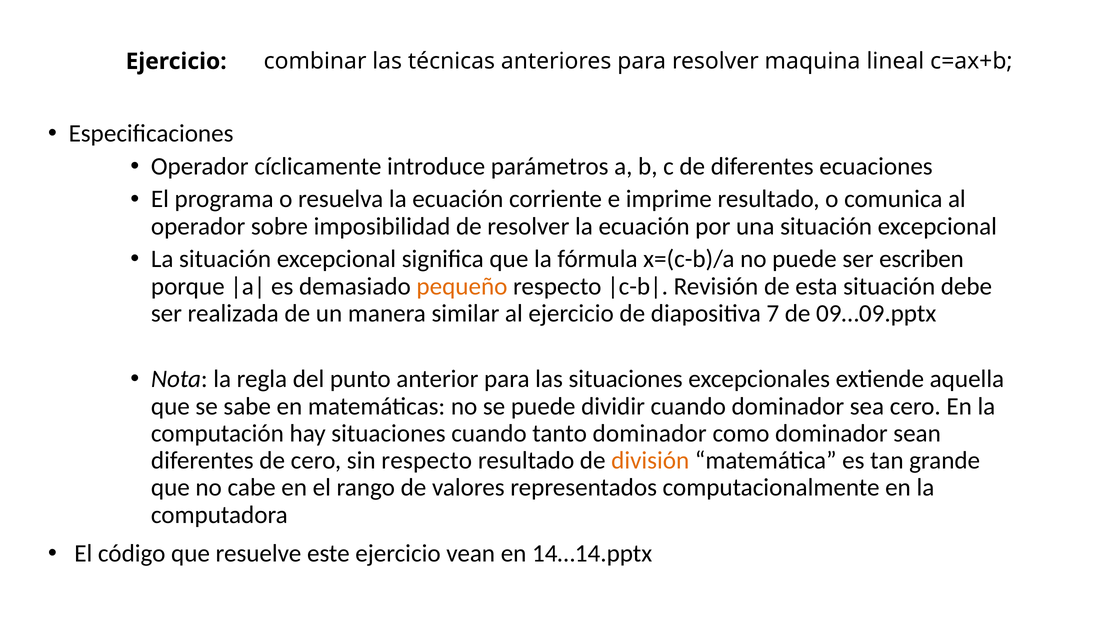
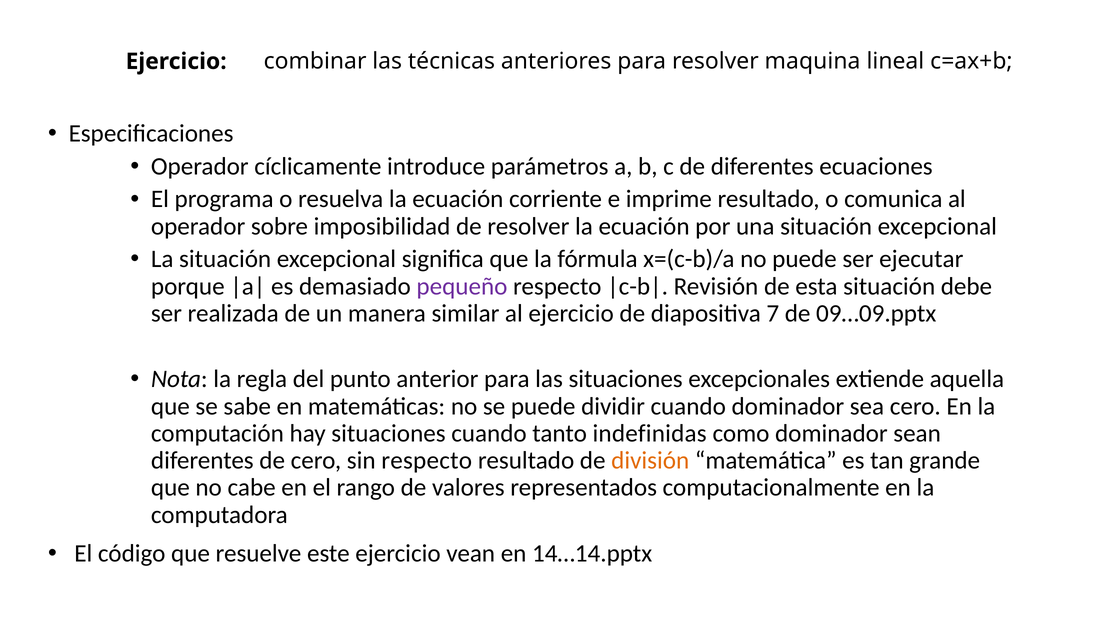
escriben: escriben -> ejecutar
pequeño colour: orange -> purple
tanto dominador: dominador -> indefinidas
